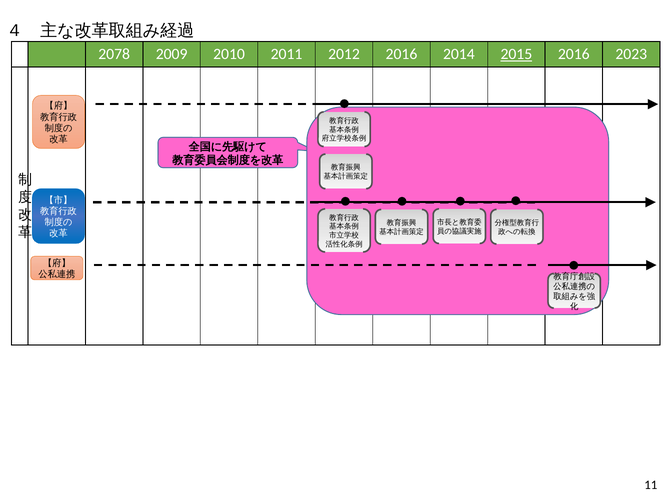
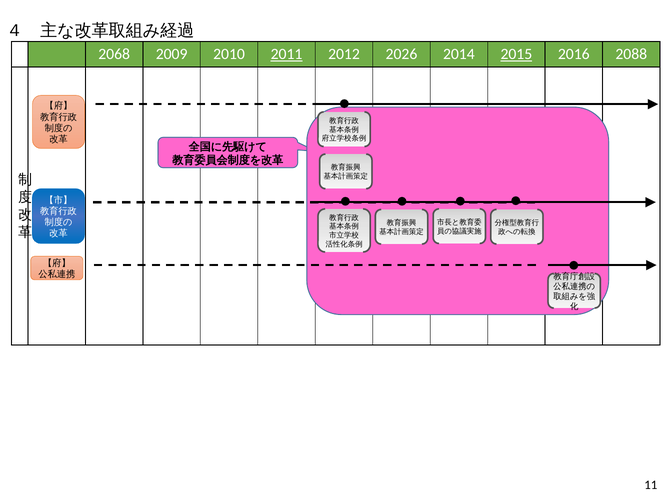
2078: 2078 -> 2068
2011 underline: none -> present
2012 2016: 2016 -> 2026
2023: 2023 -> 2088
